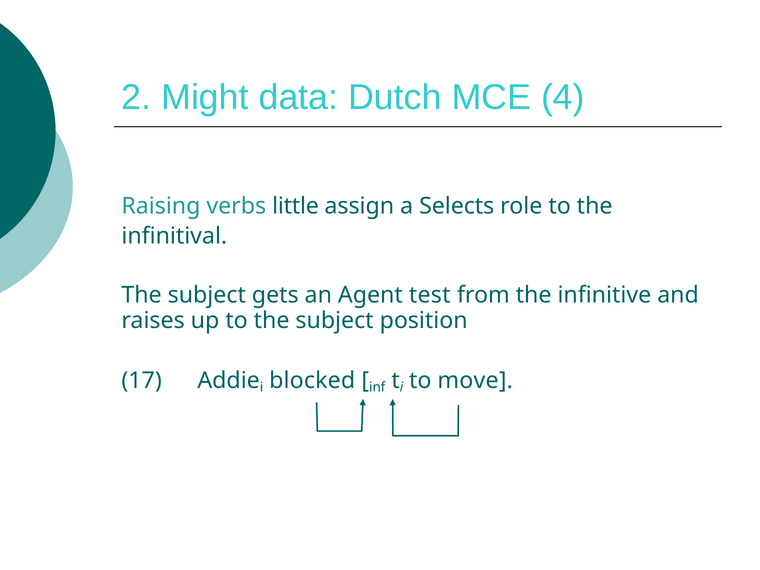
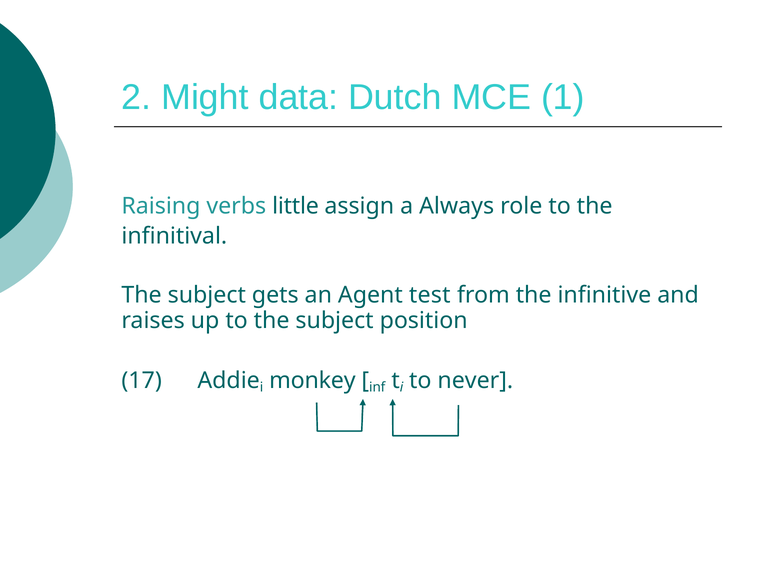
4: 4 -> 1
Selects: Selects -> Always
blocked: blocked -> monkey
move: move -> never
